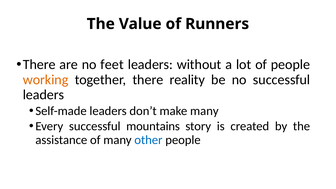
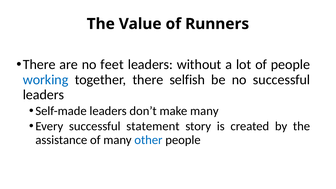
working colour: orange -> blue
reality: reality -> selfish
mountains: mountains -> statement
